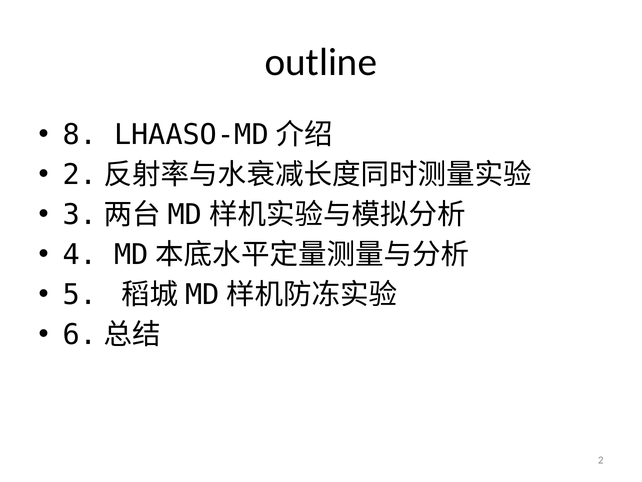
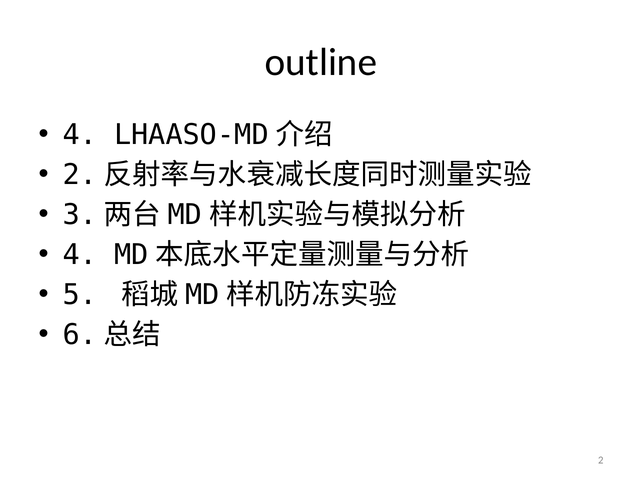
8 at (80, 135): 8 -> 4
